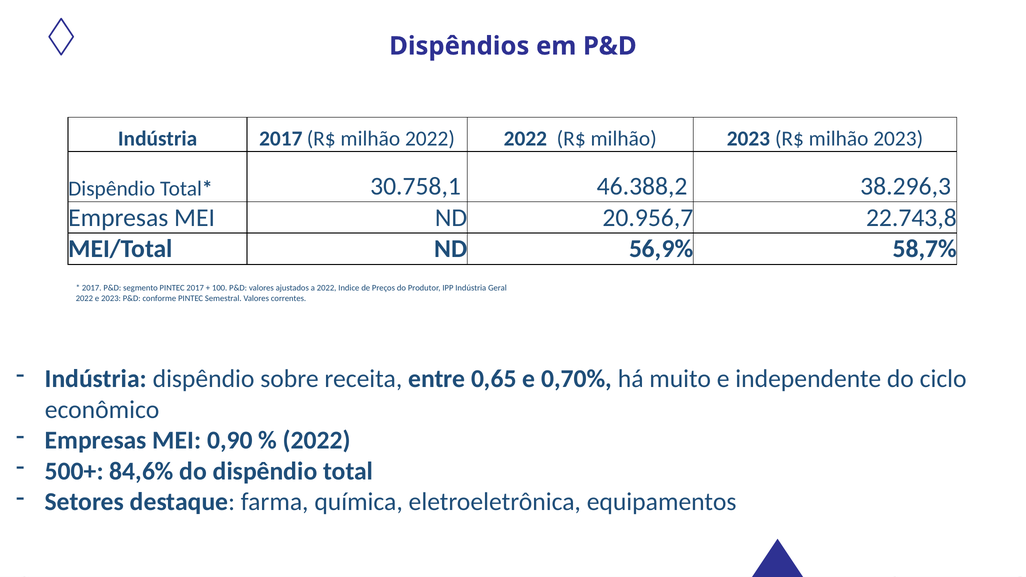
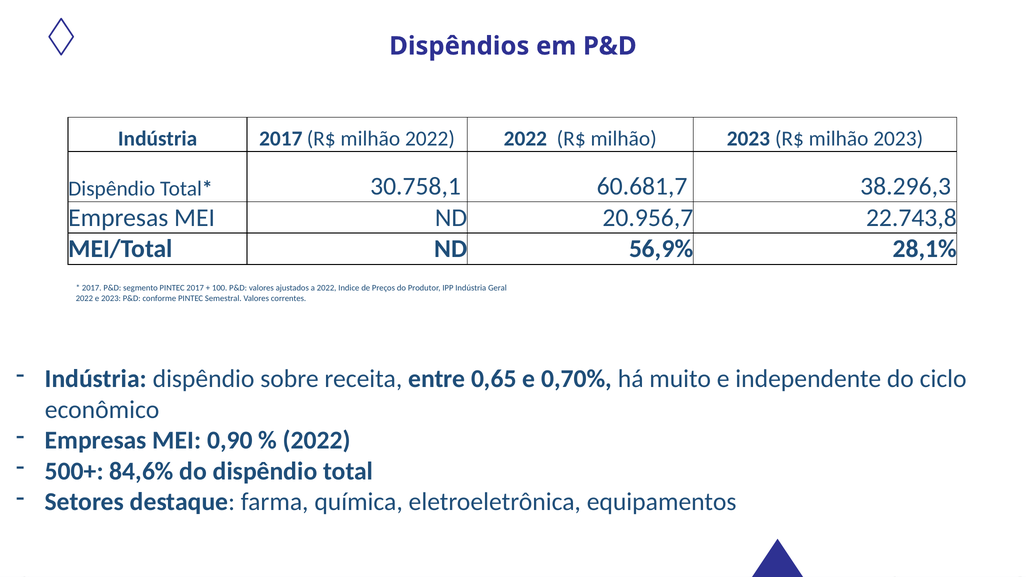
46.388,2: 46.388,2 -> 60.681,7
58,7%: 58,7% -> 28,1%
